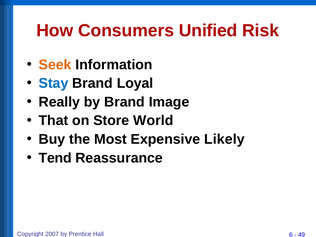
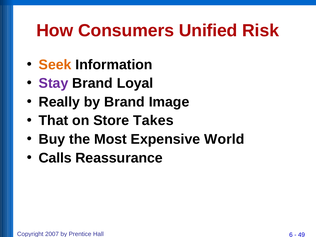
Stay colour: blue -> purple
World: World -> Takes
Likely: Likely -> World
Tend: Tend -> Calls
